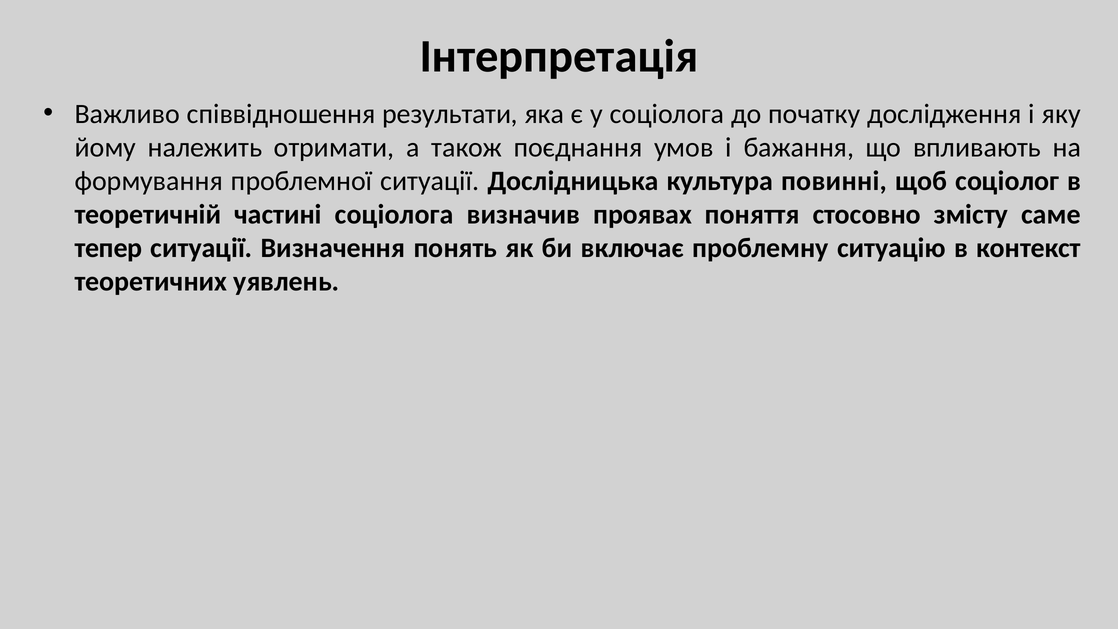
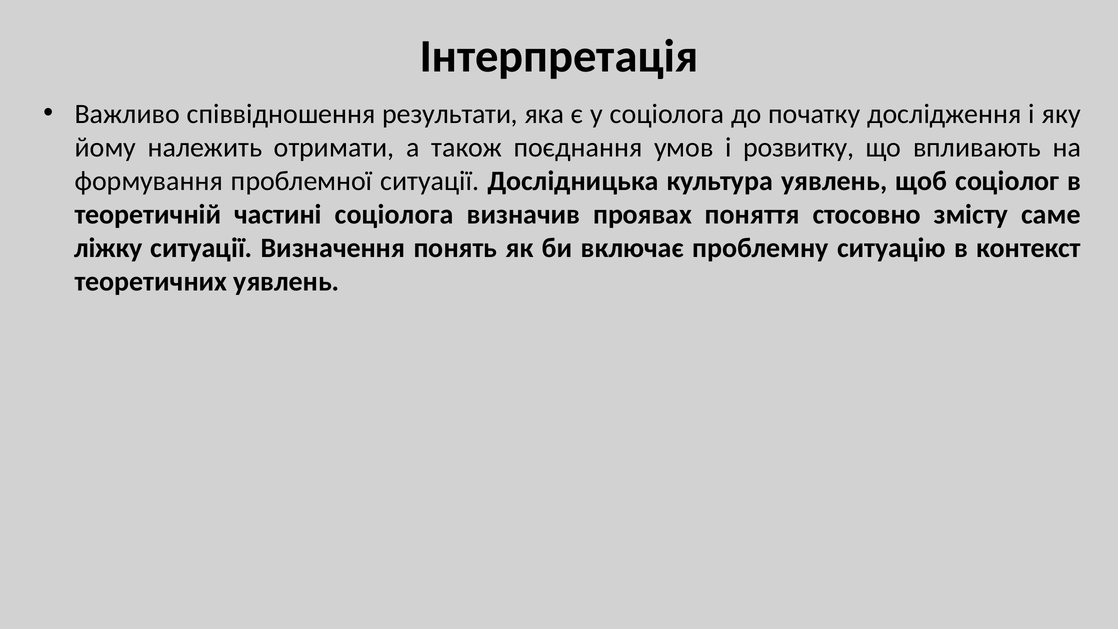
бажання: бажання -> розвитку
культура повинні: повинні -> уявлень
тепер: тепер -> ліжку
